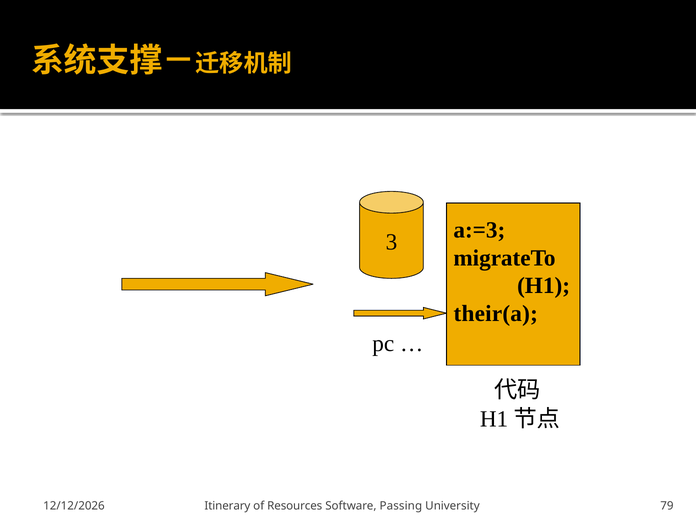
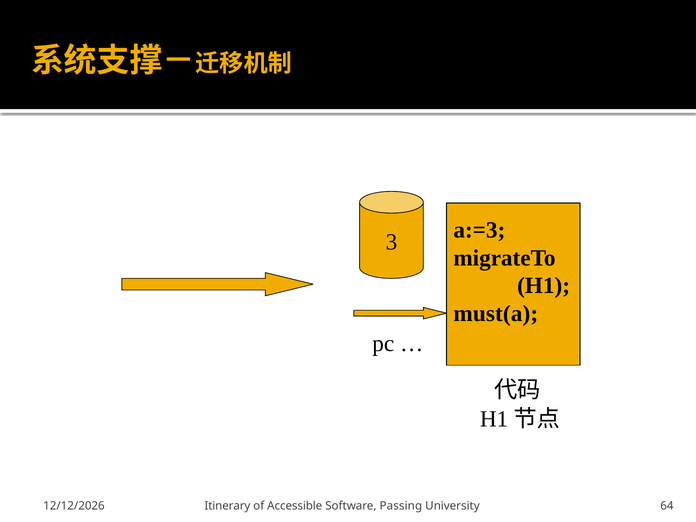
their(a: their(a -> must(a
Resources: Resources -> Accessible
79: 79 -> 64
